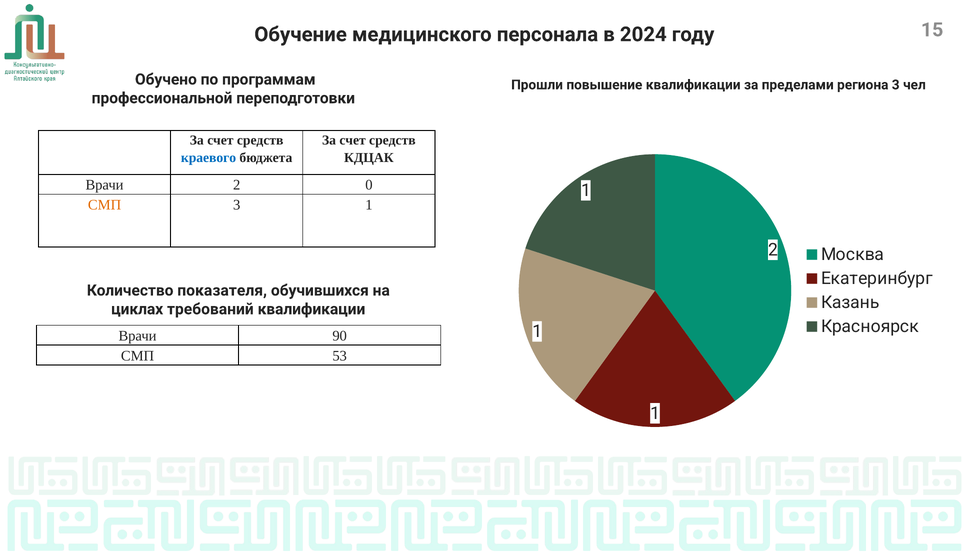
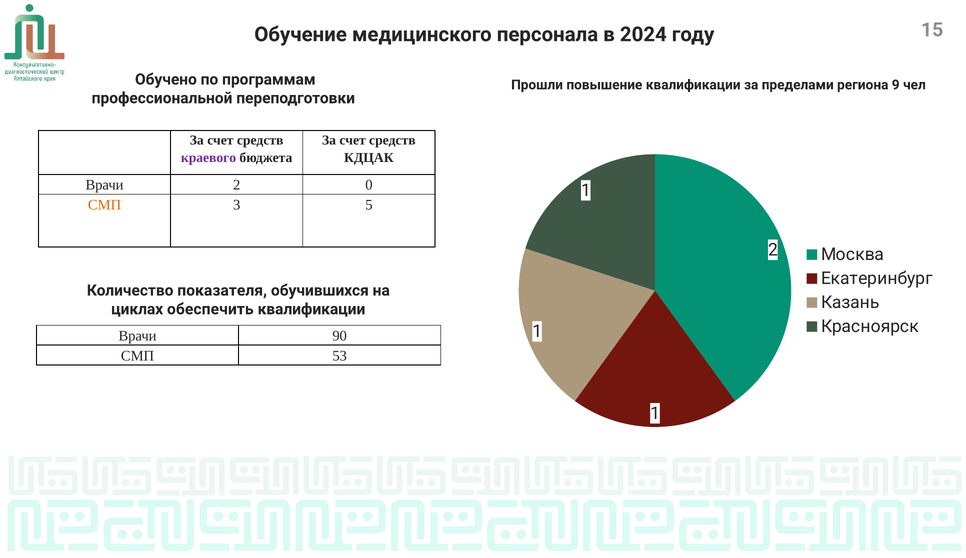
региона 3: 3 -> 9
краевого colour: blue -> purple
3 1: 1 -> 5
требований: требований -> обеспечить
